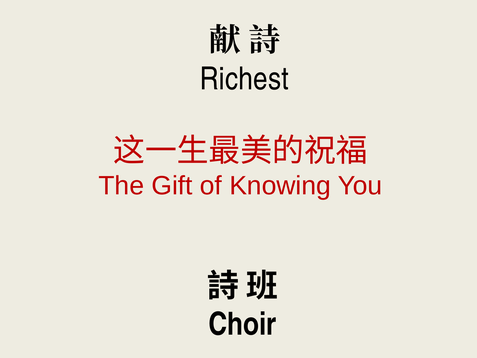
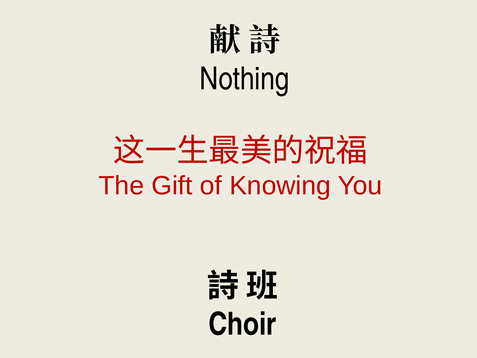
Richest: Richest -> Nothing
